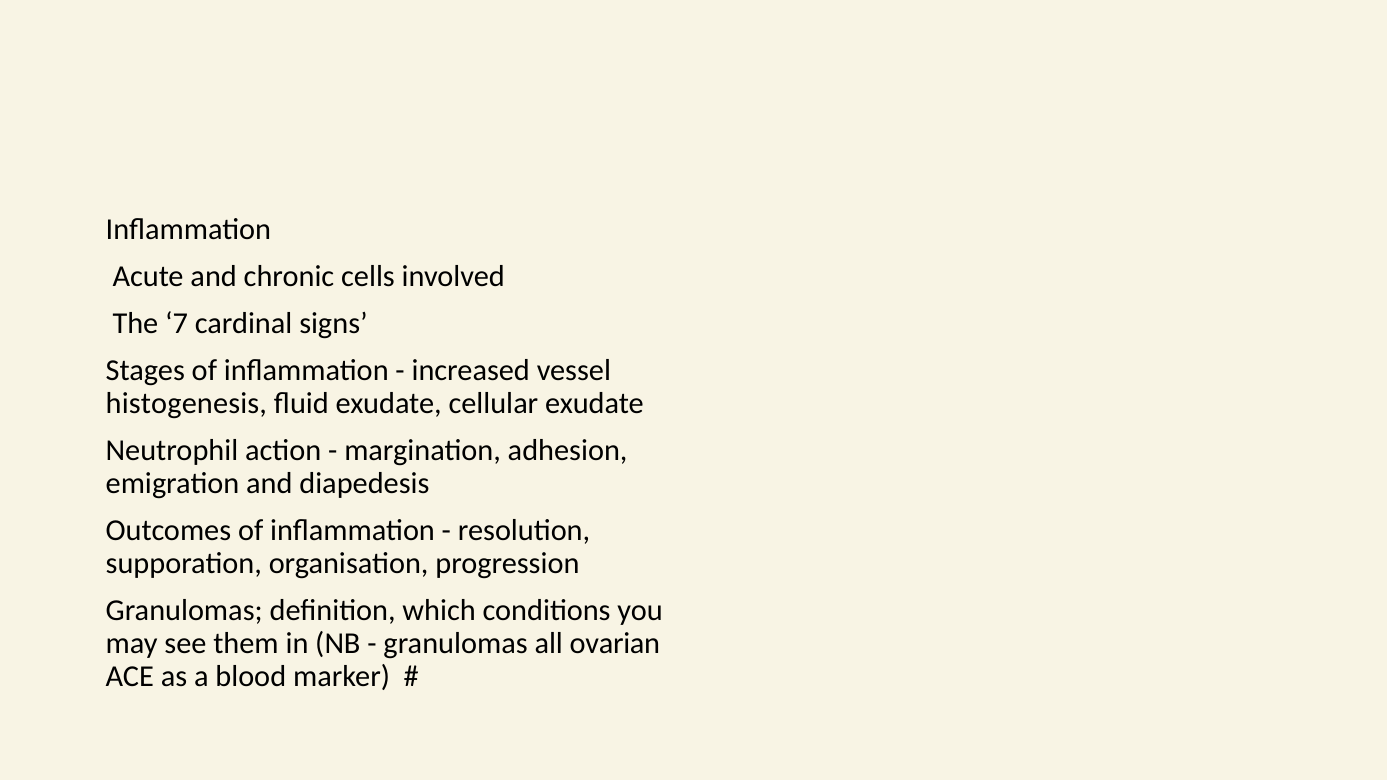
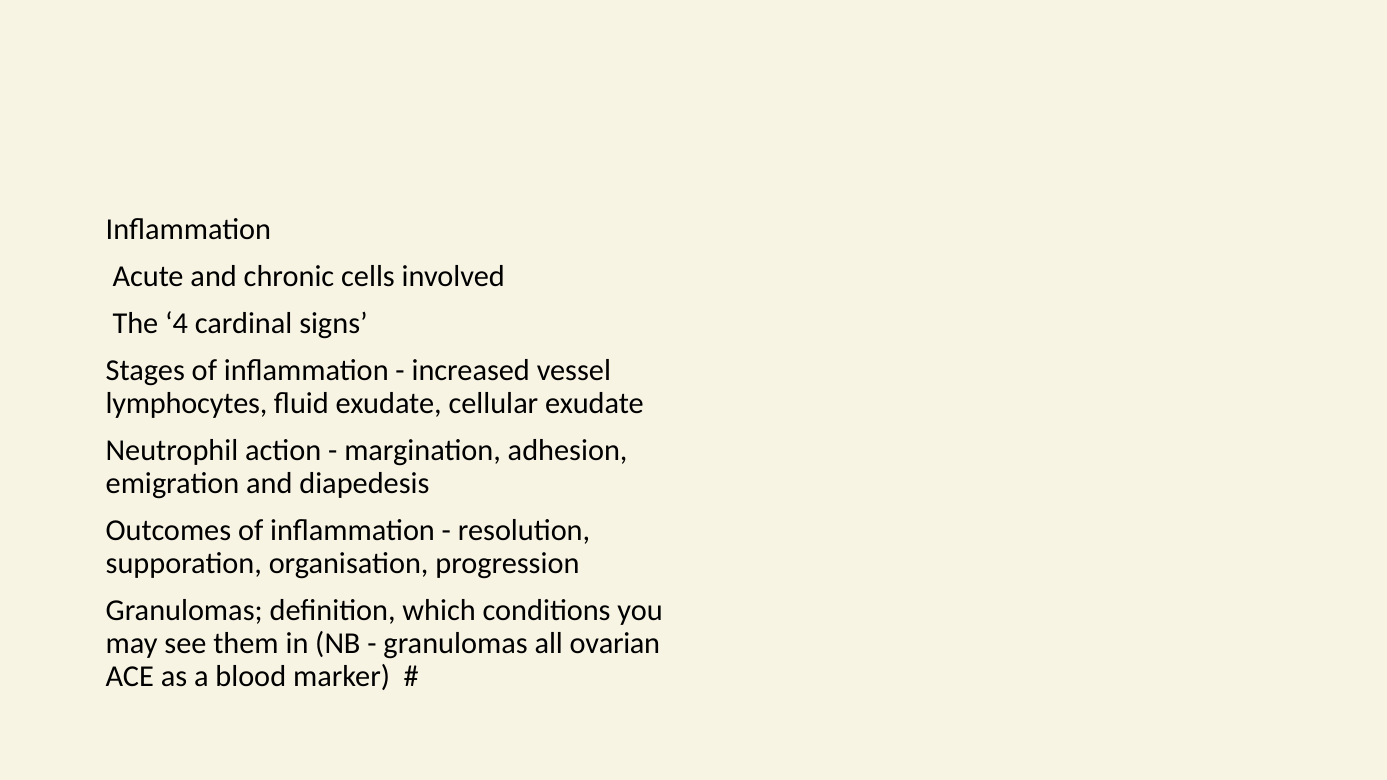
7: 7 -> 4
histogenesis: histogenesis -> lymphocytes
